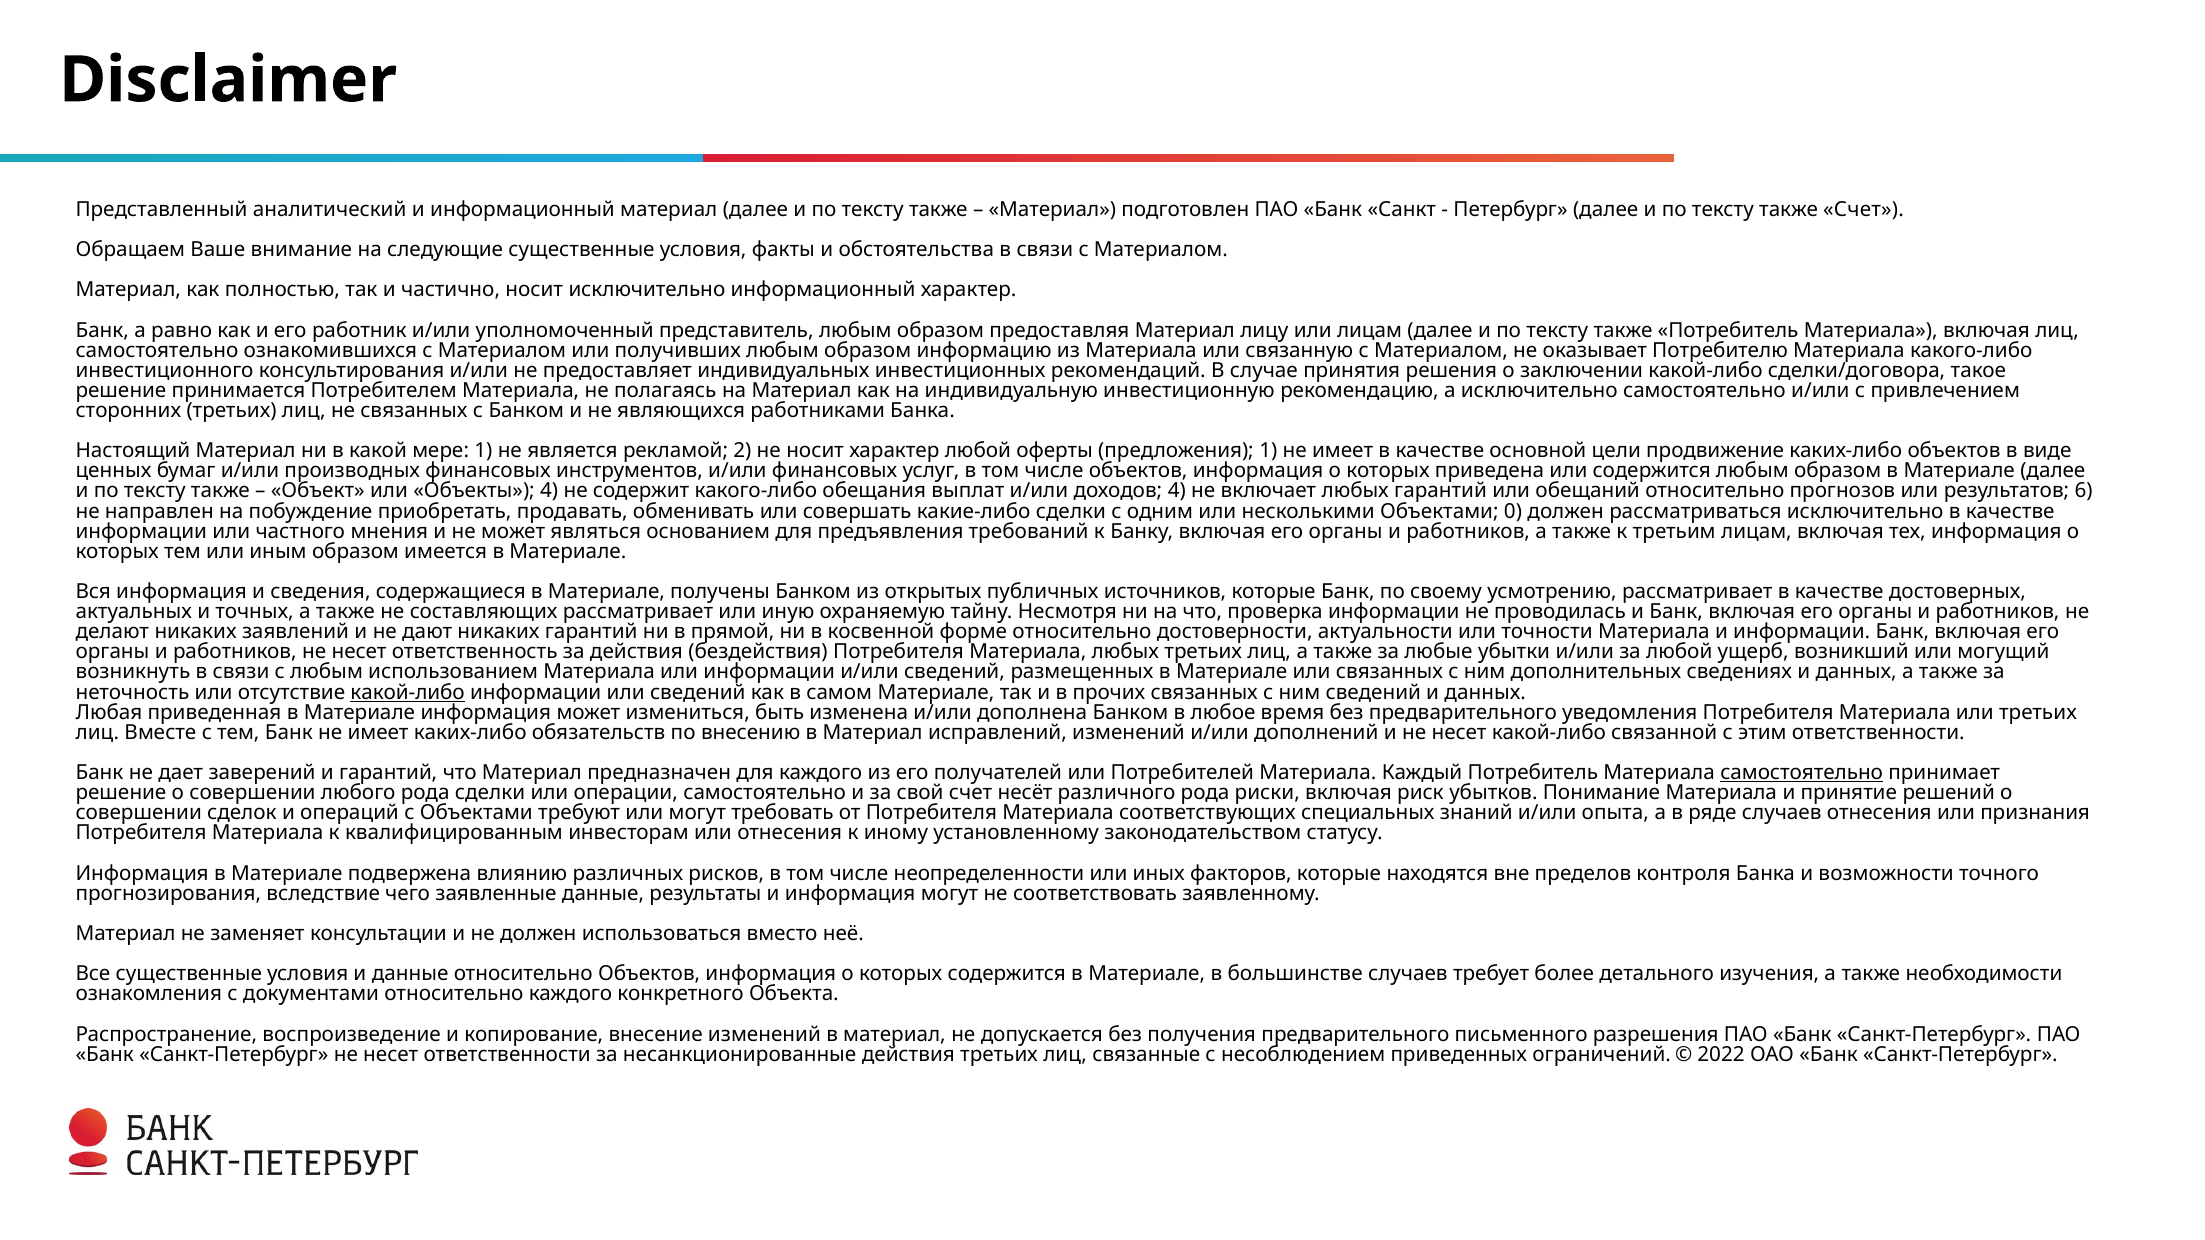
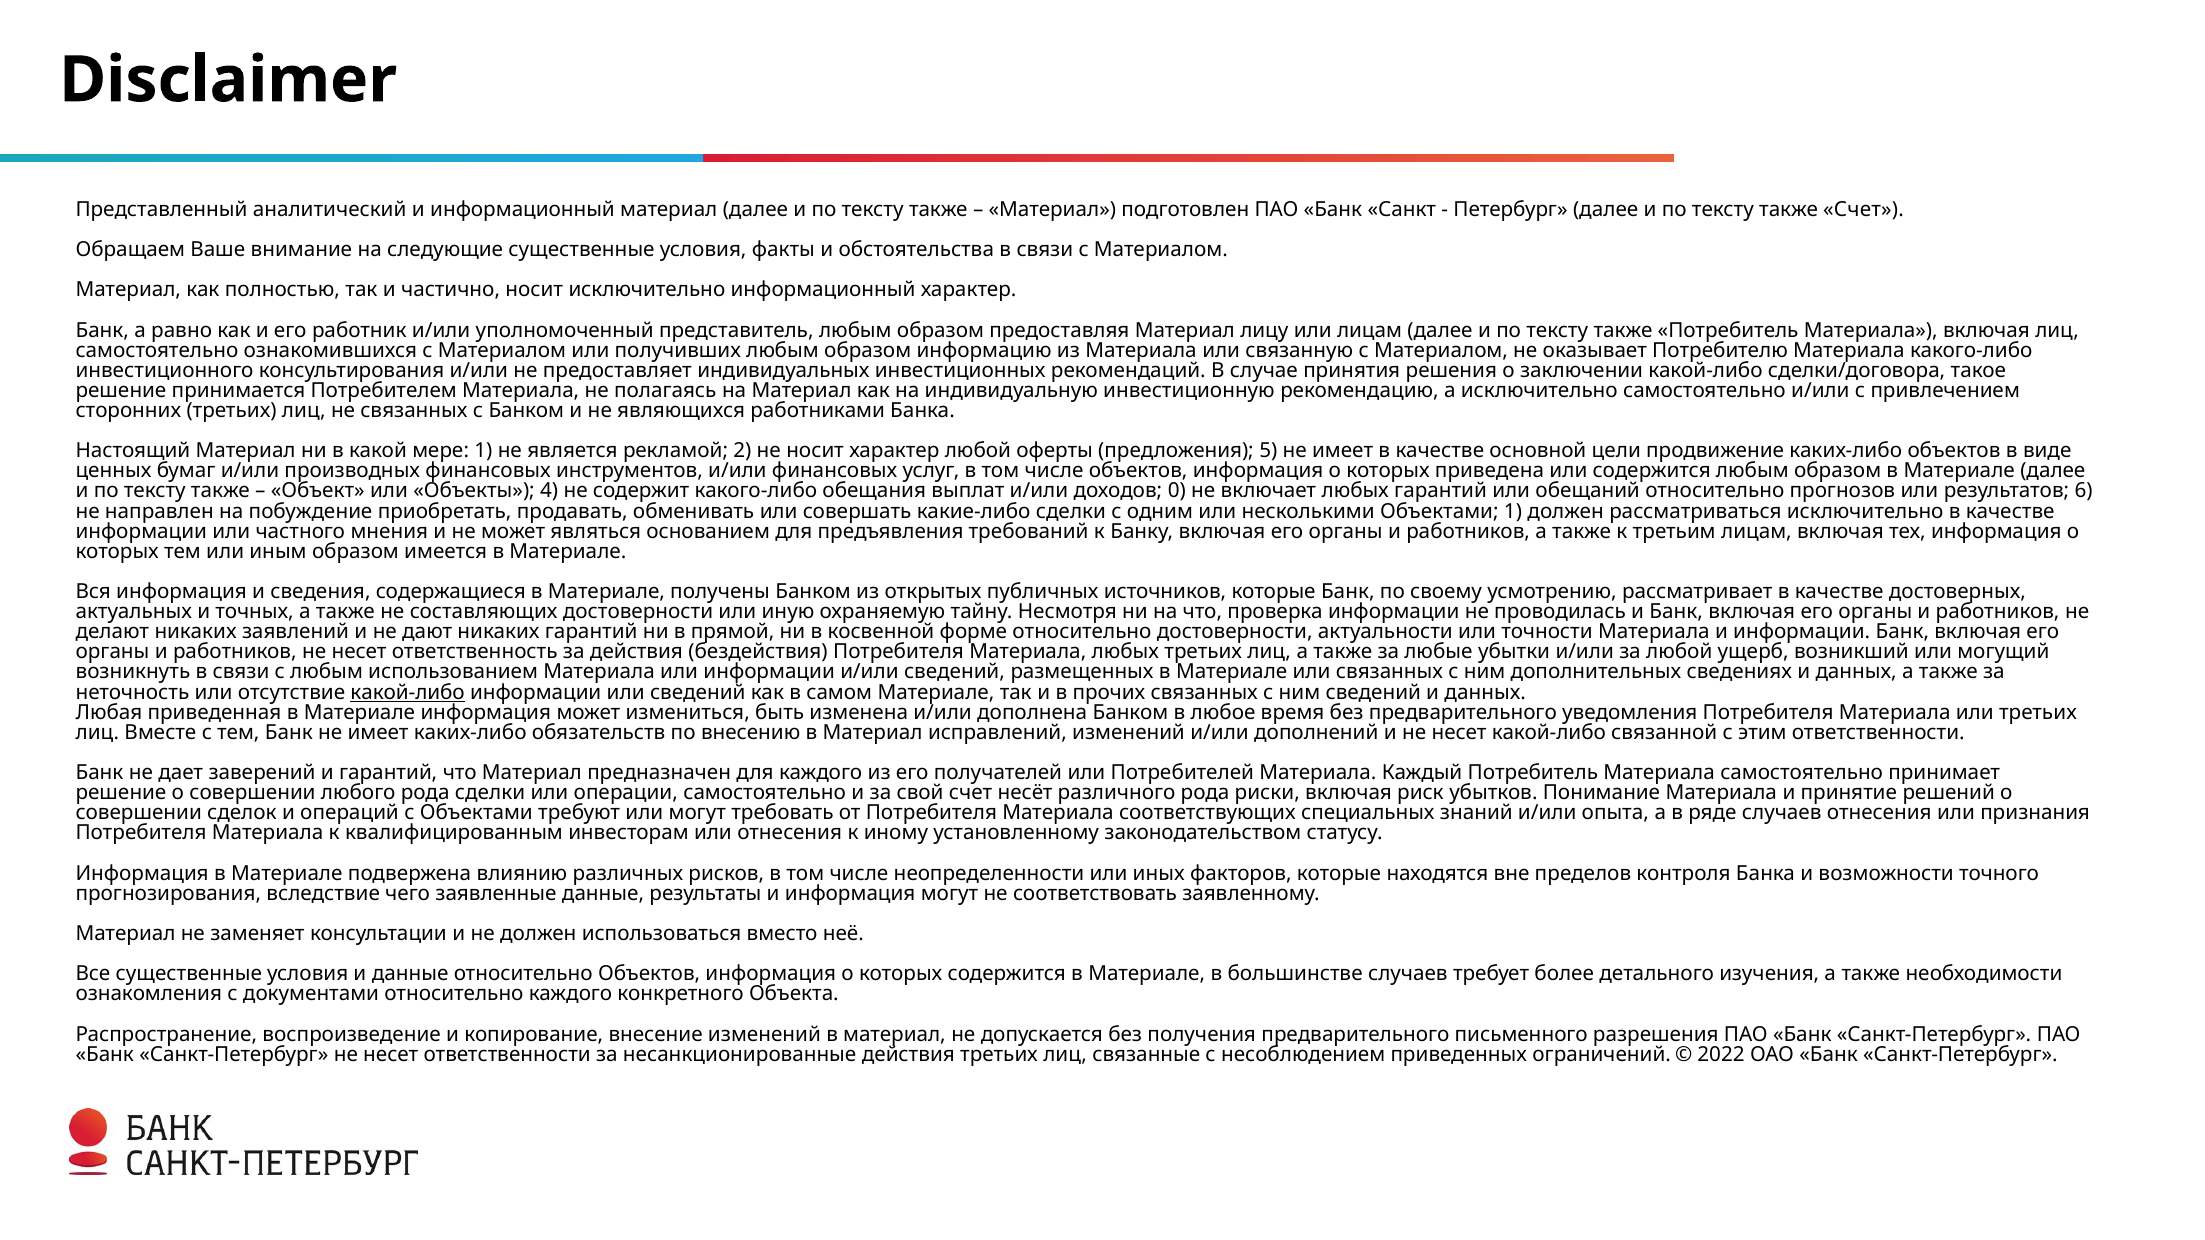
предложения 1: 1 -> 5
доходов 4: 4 -> 0
Объектами 0: 0 -> 1
составляющих рассматривает: рассматривает -> достоверности
самостоятельно at (1802, 773) underline: present -> none
